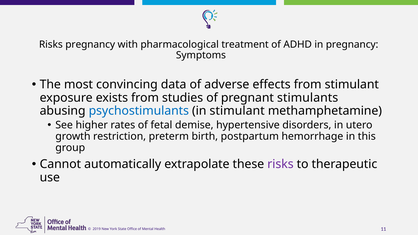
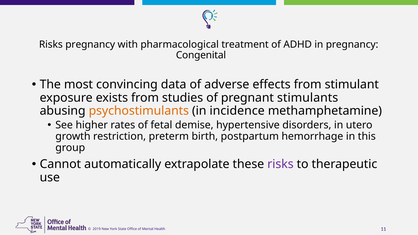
Symptoms: Symptoms -> Congenital
psychostimulants colour: blue -> orange
in stimulant: stimulant -> incidence
